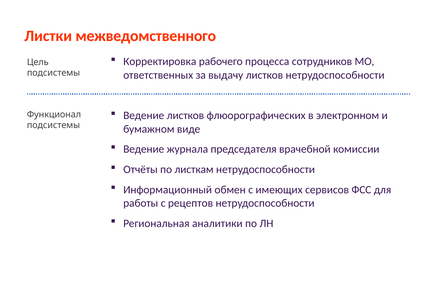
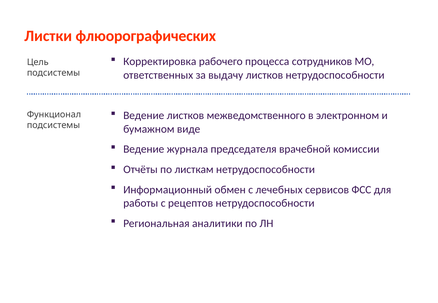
межведомственного: межведомственного -> флюорографических
флюорографических: флюорографических -> межведомственного
имеющих: имеющих -> лечебных
